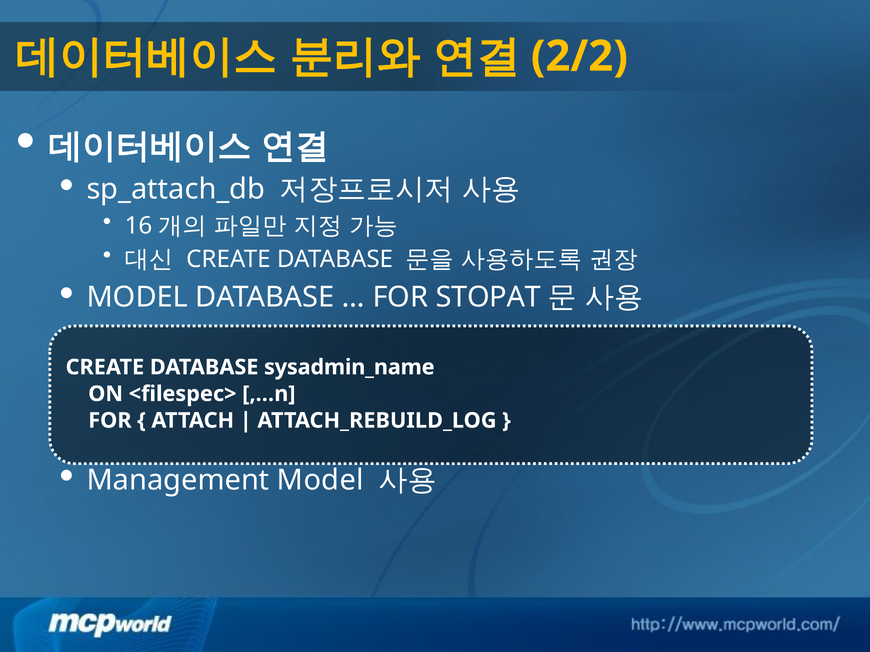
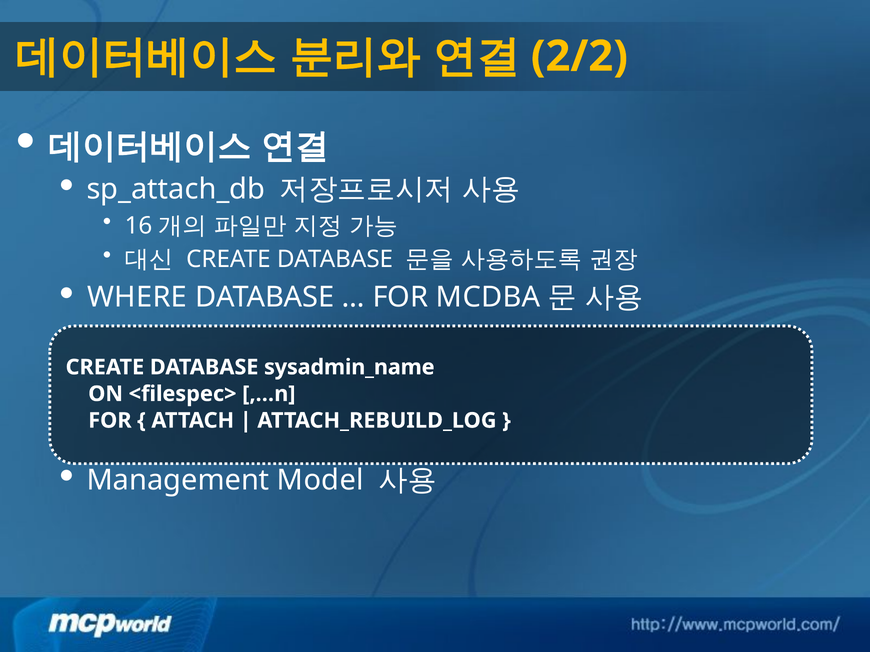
MODEL at (137, 298): MODEL -> WHERE
STOPAT: STOPAT -> MCDBA
